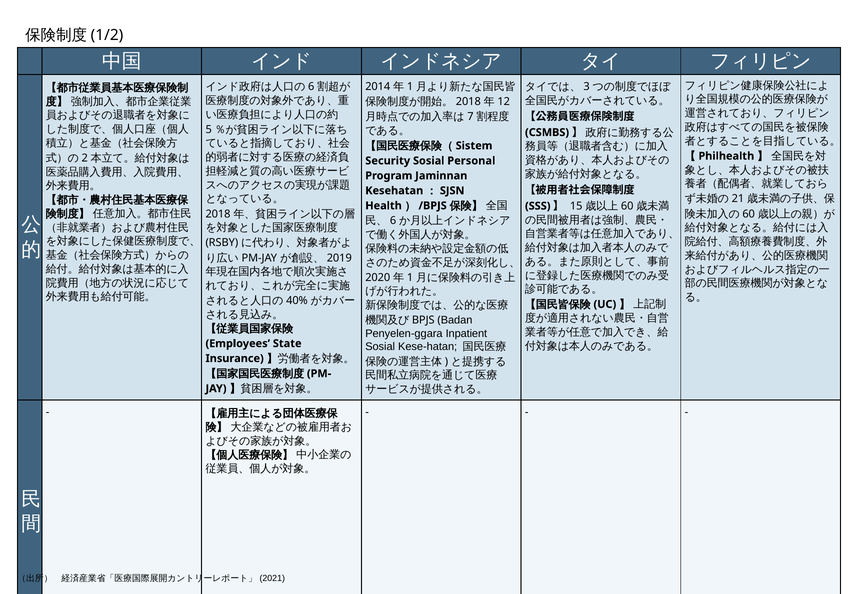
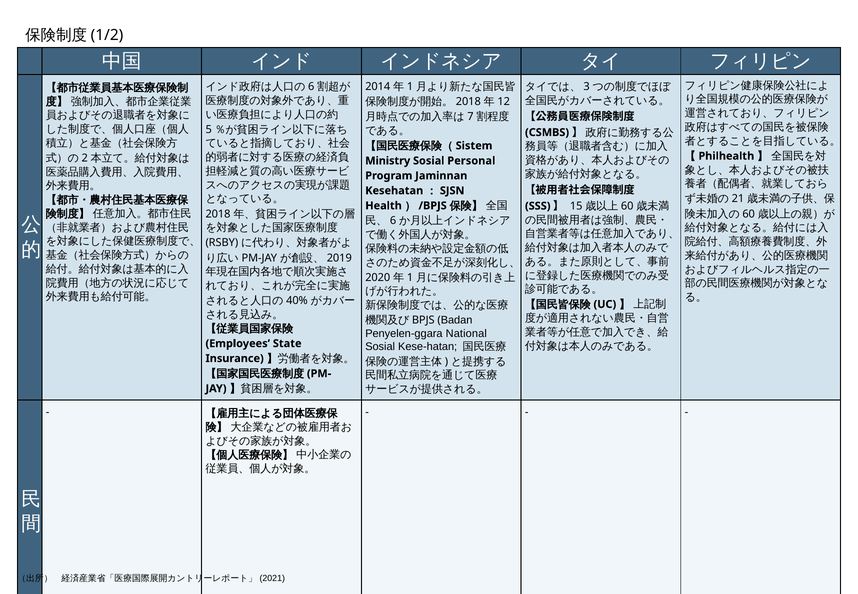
Security: Security -> Ministry
Inpatient: Inpatient -> National
